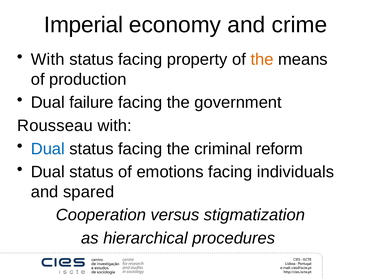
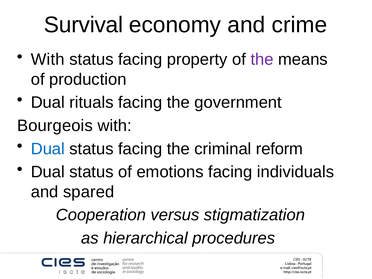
Imperial: Imperial -> Survival
the at (262, 59) colour: orange -> purple
failure: failure -> rituals
Rousseau: Rousseau -> Bourgeois
